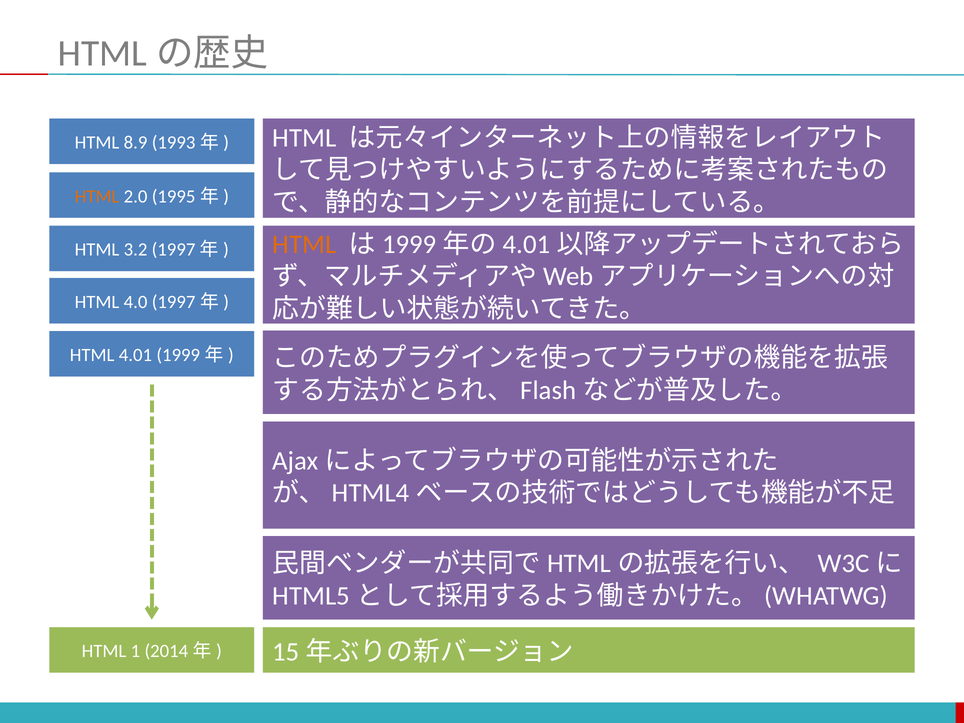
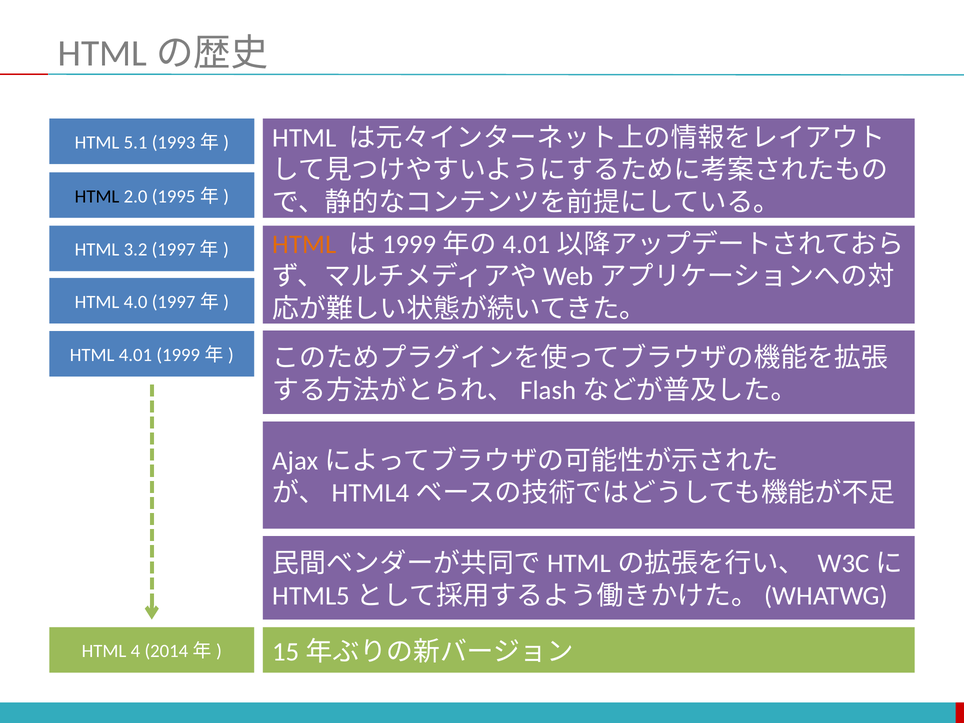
8.9: 8.9 -> 5.1
HTML at (97, 196) colour: orange -> black
1: 1 -> 4
